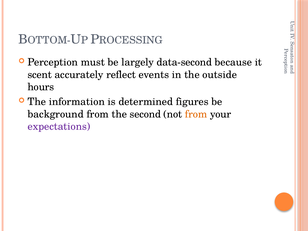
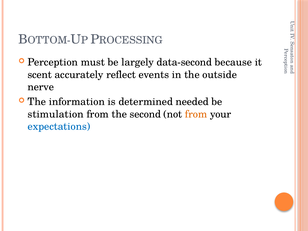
hours: hours -> nerve
figures: figures -> needed
background: background -> stimulation
expectations colour: purple -> blue
